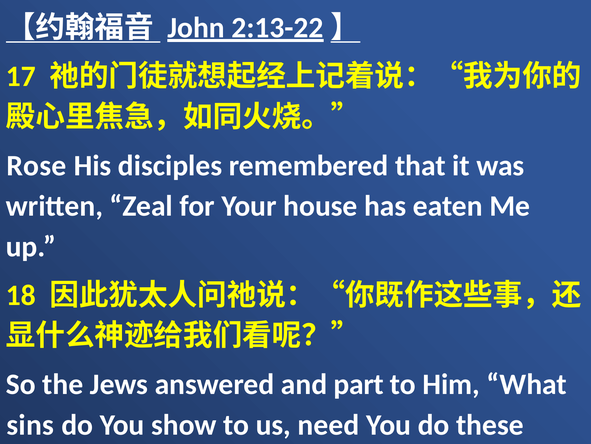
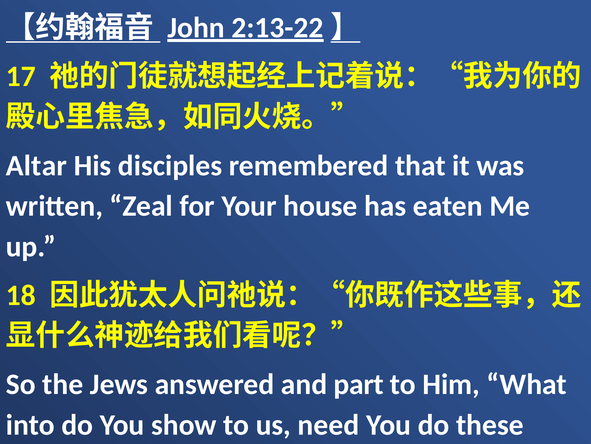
Rose: Rose -> Altar
sins: sins -> into
